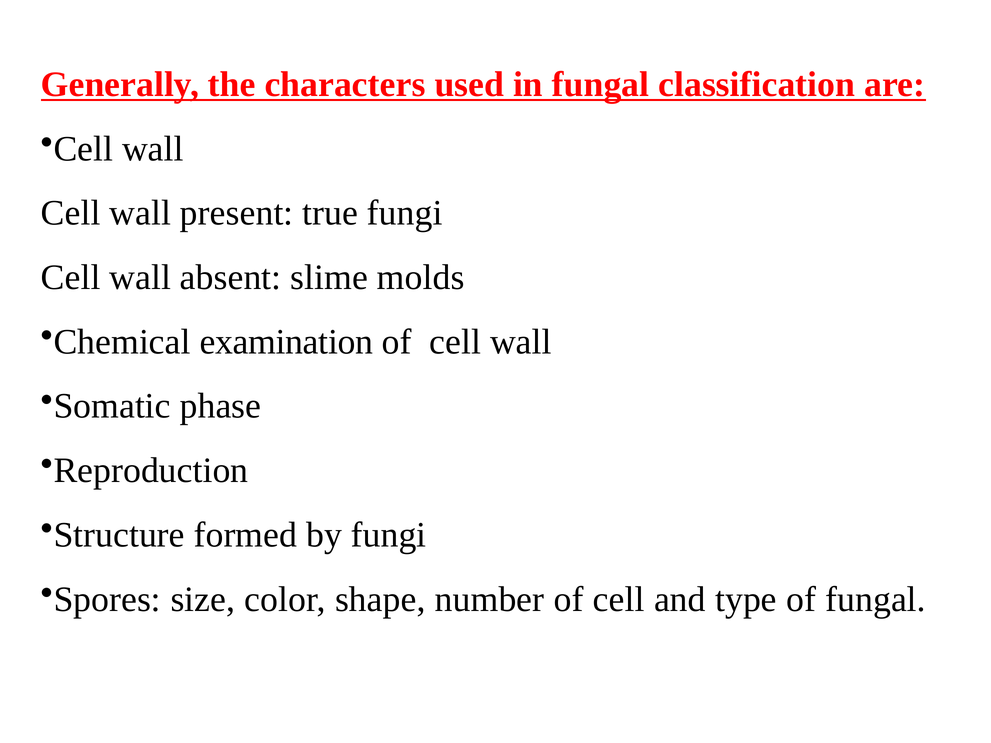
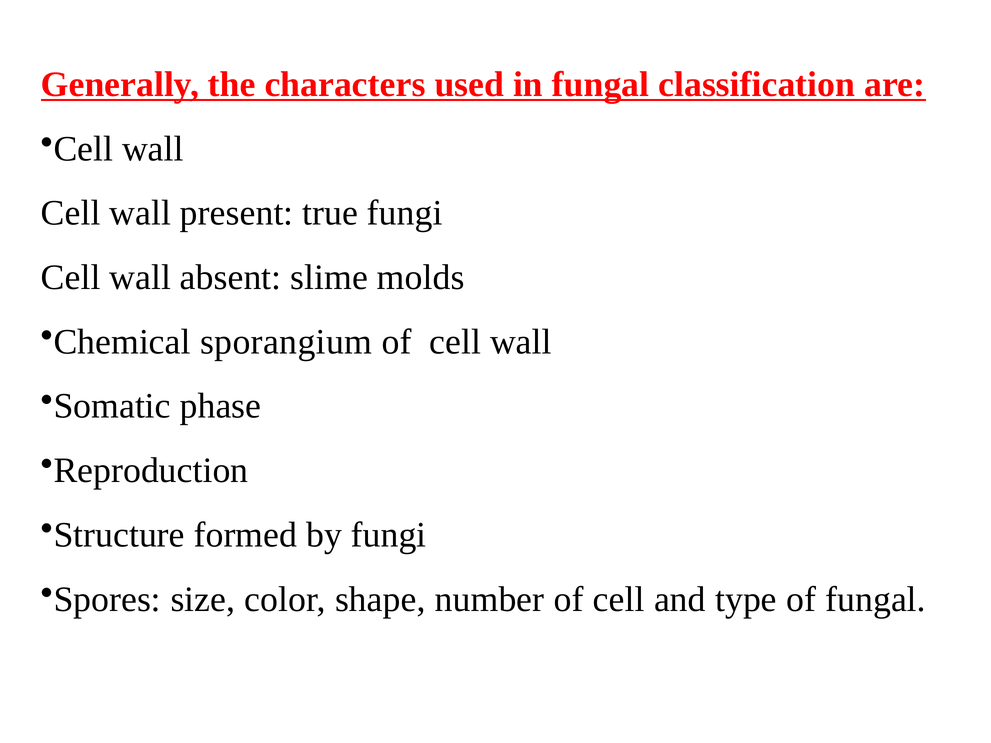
examination: examination -> sporangium
